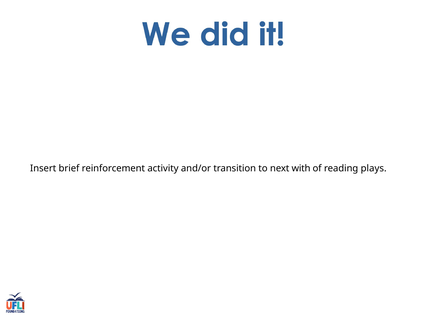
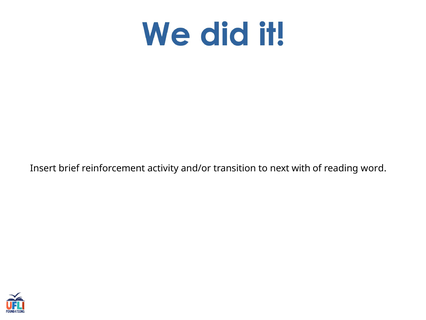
plays: plays -> word
